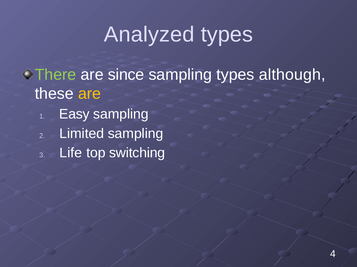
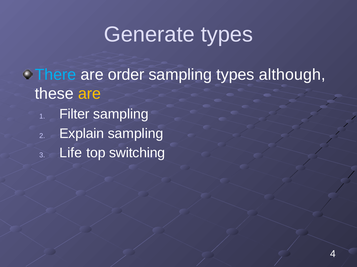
Analyzed: Analyzed -> Generate
There colour: light green -> light blue
since: since -> order
Easy: Easy -> Filter
Limited: Limited -> Explain
